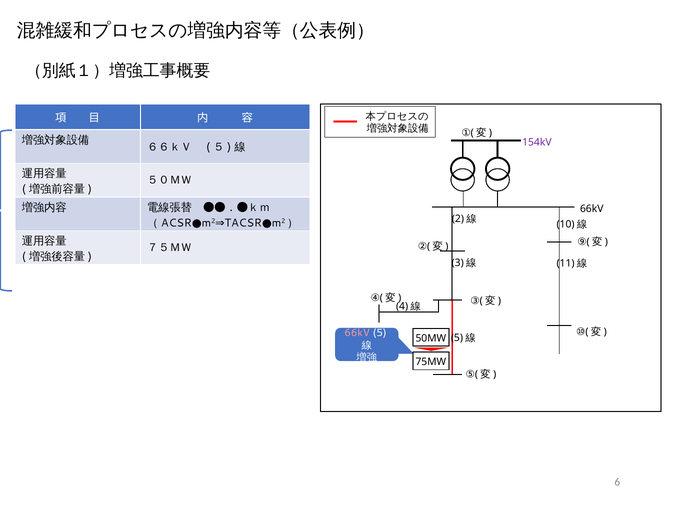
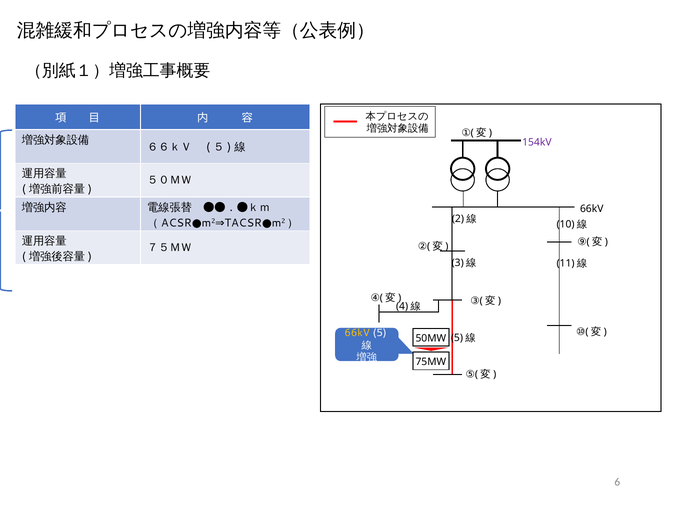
66kV at (357, 333) colour: pink -> yellow
